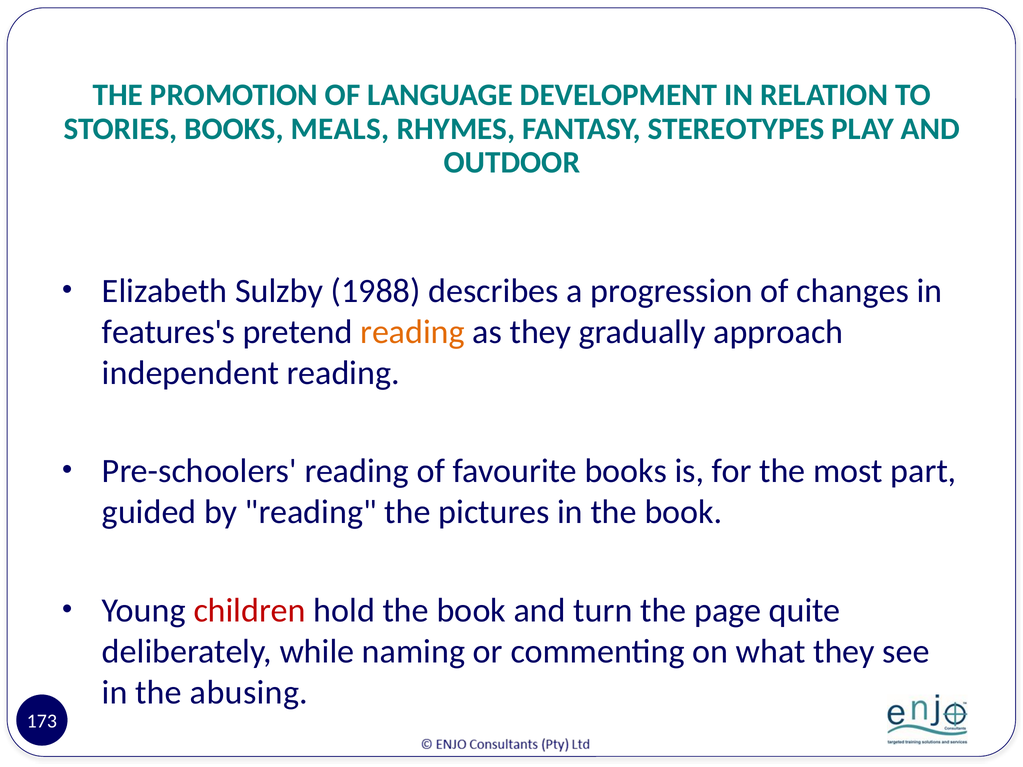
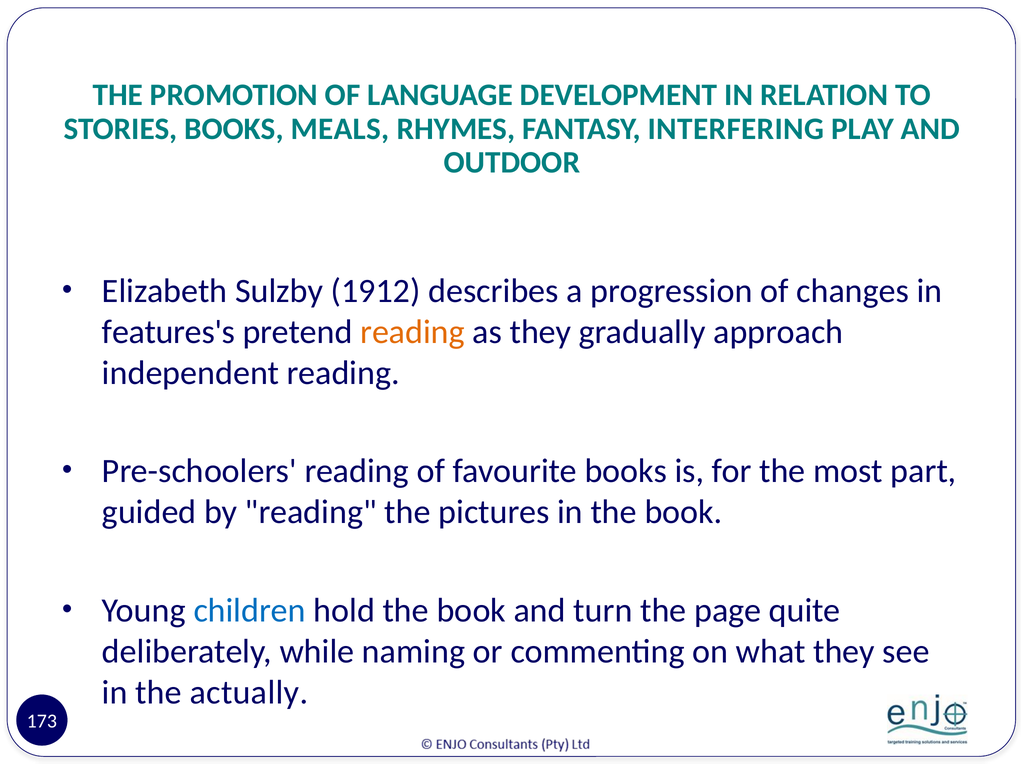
STEREOTYPES: STEREOTYPES -> INTERFERING
1988: 1988 -> 1912
children colour: red -> blue
abusing: abusing -> actually
